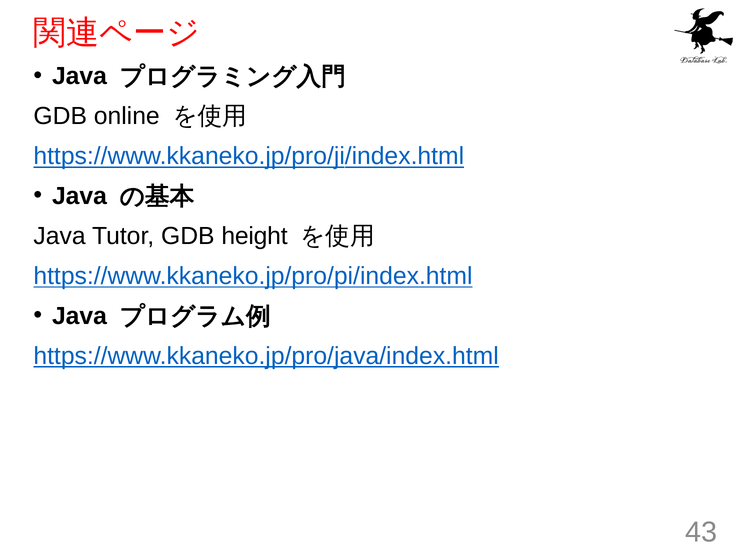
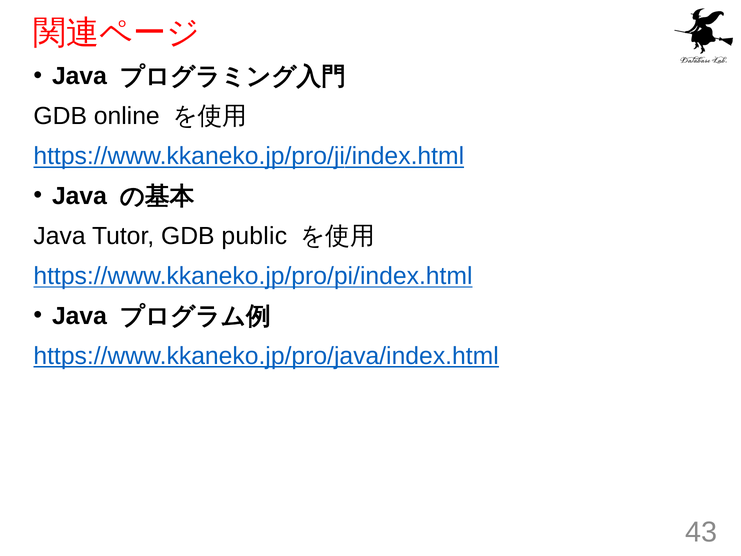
height: height -> public
